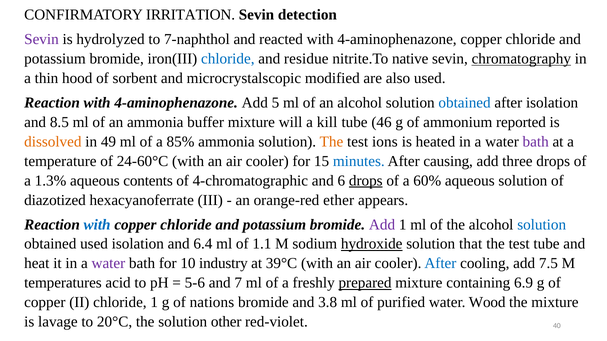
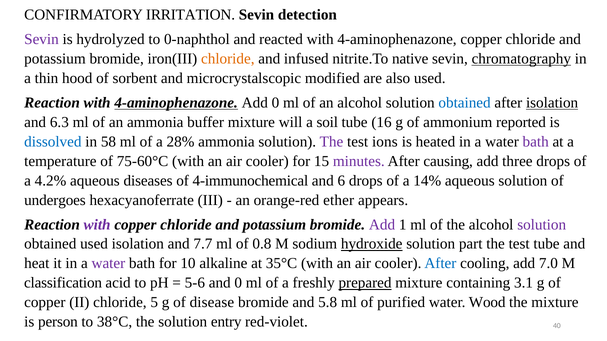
7-naphthol: 7-naphthol -> 0-naphthol
chloride at (228, 59) colour: blue -> orange
residue: residue -> infused
4-aminophenazone at (176, 103) underline: none -> present
Add 5: 5 -> 0
isolation at (552, 103) underline: none -> present
8.5: 8.5 -> 6.3
kill: kill -> soil
46: 46 -> 16
dissolved colour: orange -> blue
49: 49 -> 58
85%: 85% -> 28%
The at (331, 142) colour: orange -> purple
24-60°C: 24-60°C -> 75-60°C
minutes colour: blue -> purple
1.3%: 1.3% -> 4.2%
contents: contents -> diseases
4-chromatographic: 4-chromatographic -> 4-immunochemical
drops at (366, 181) underline: present -> none
60%: 60% -> 14%
diazotized: diazotized -> undergoes
with at (97, 225) colour: blue -> purple
solution at (542, 225) colour: blue -> purple
6.4: 6.4 -> 7.7
1.1: 1.1 -> 0.8
that: that -> part
industry: industry -> alkaline
39°C: 39°C -> 35°C
7.5: 7.5 -> 7.0
temperatures: temperatures -> classification
and 7: 7 -> 0
6.9: 6.9 -> 3.1
chloride 1: 1 -> 5
nations: nations -> disease
3.8: 3.8 -> 5.8
lavage: lavage -> person
20°C: 20°C -> 38°C
other: other -> entry
